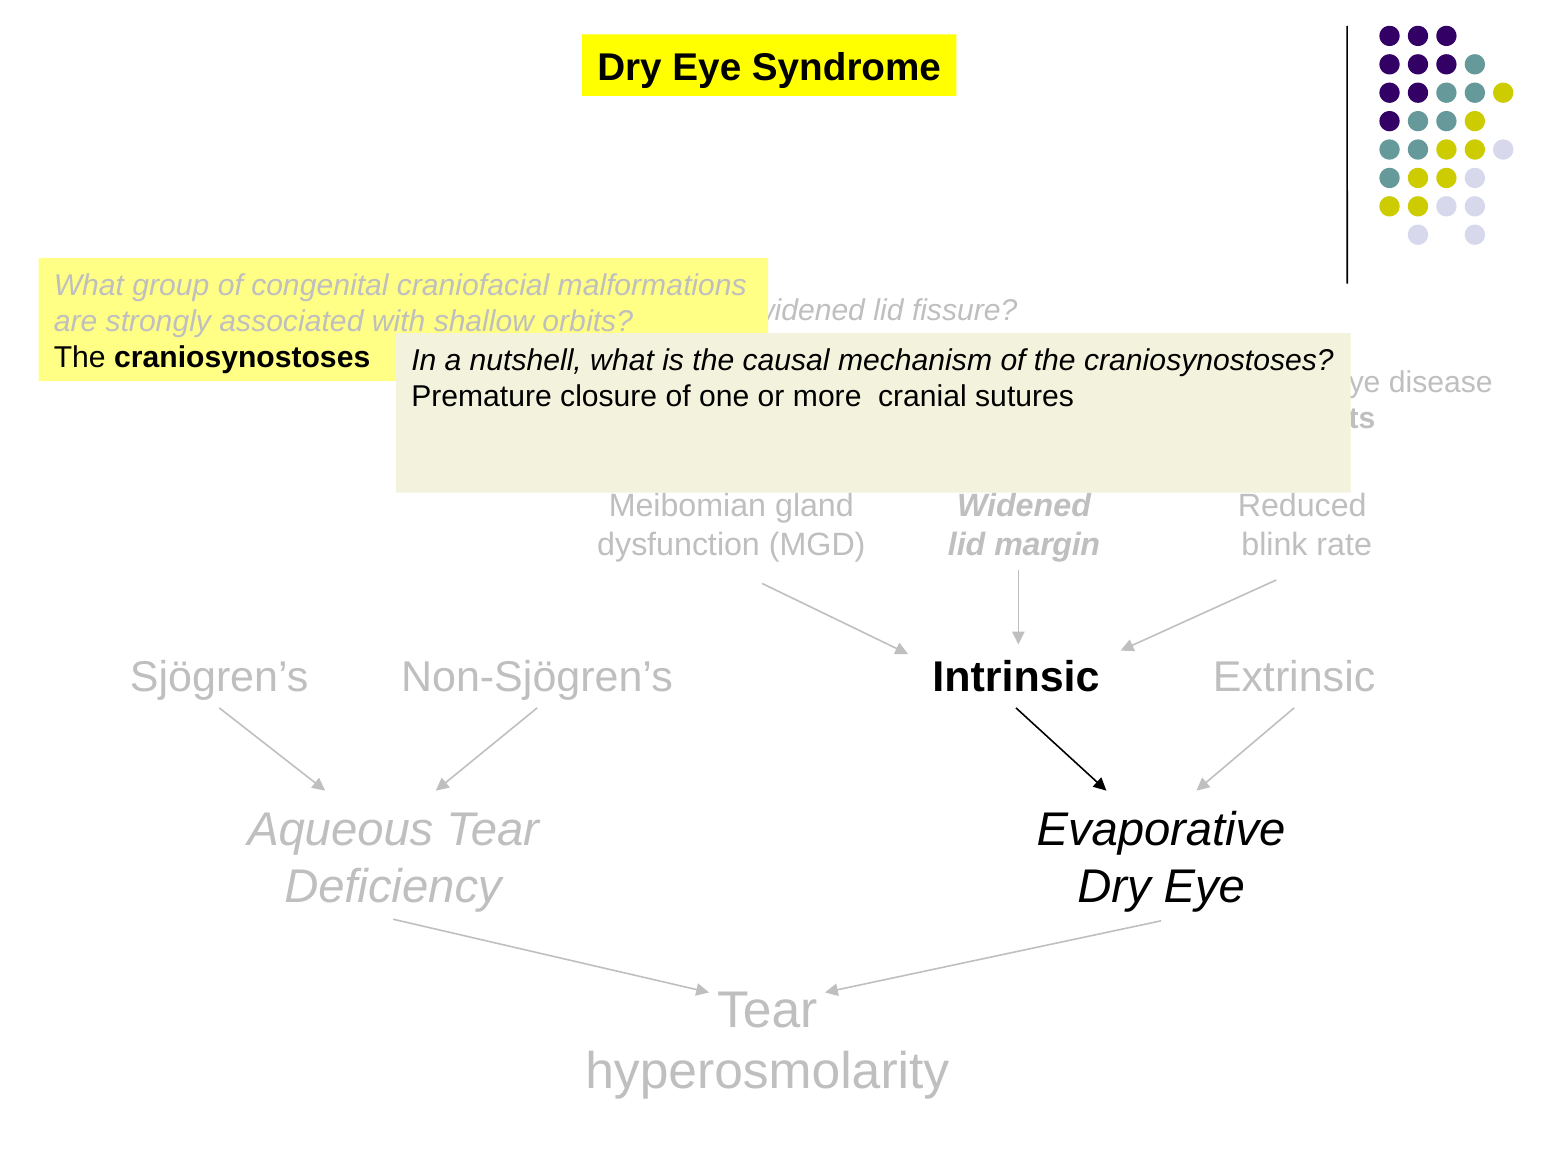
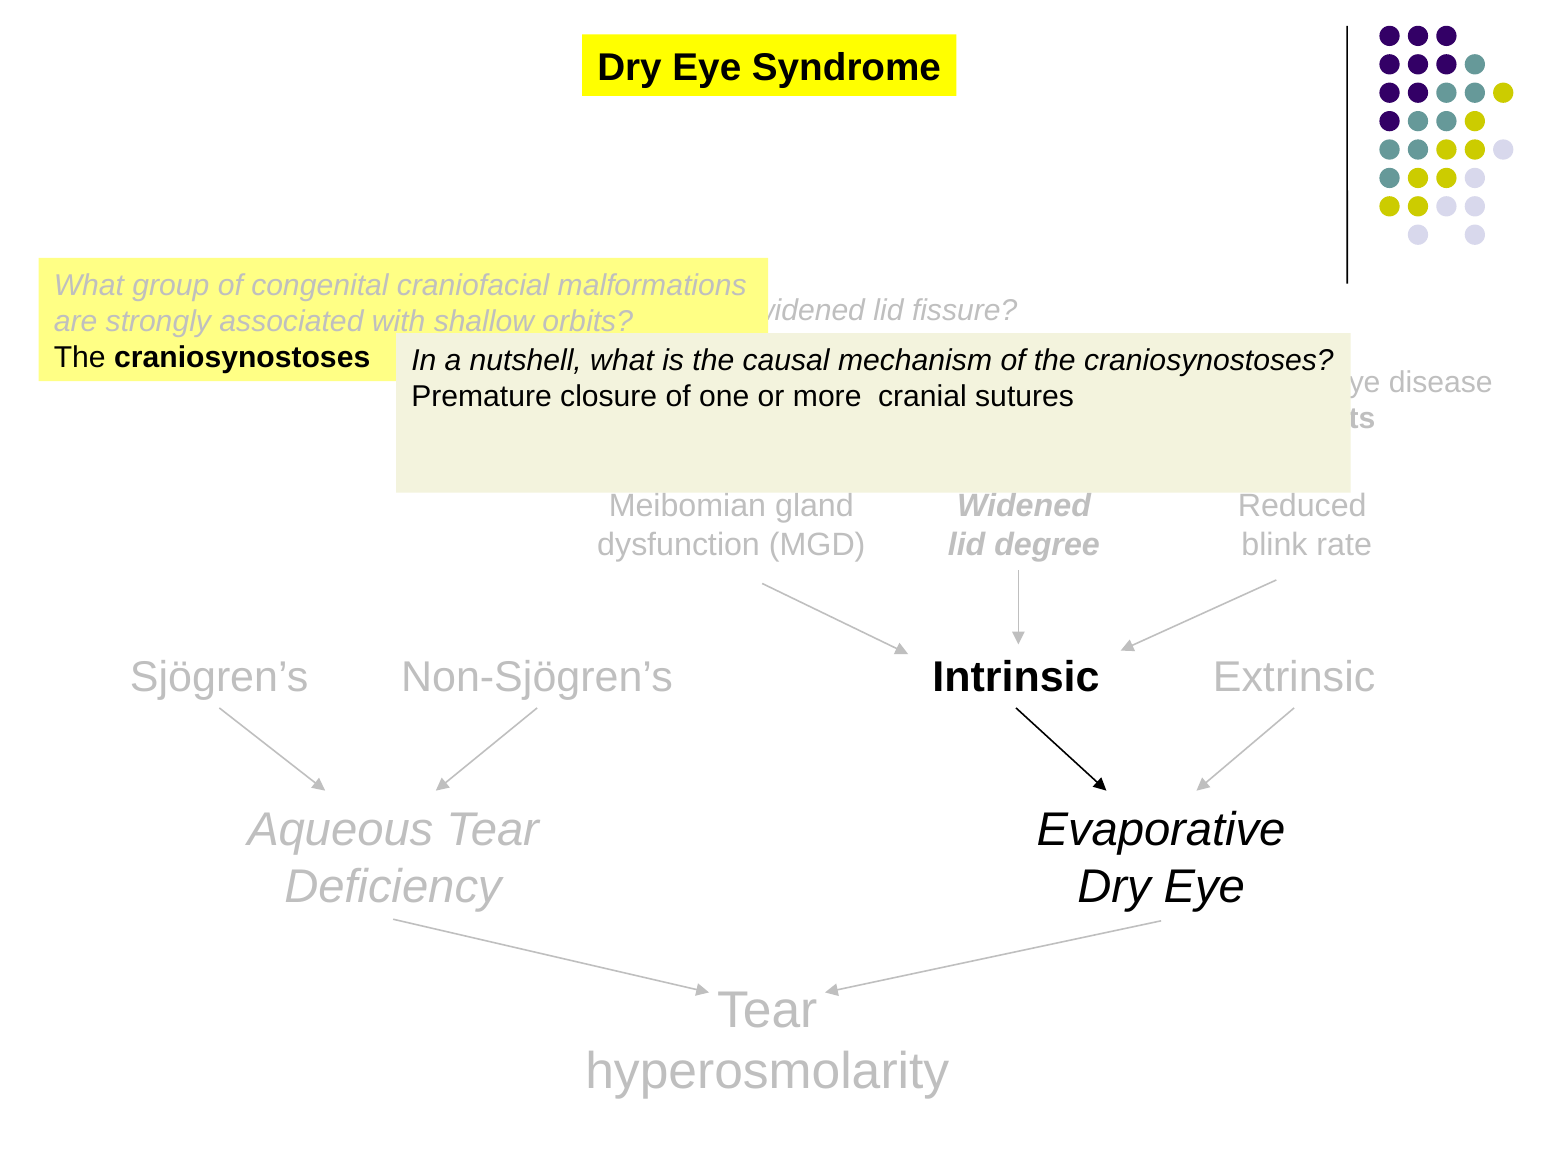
margin: margin -> degree
